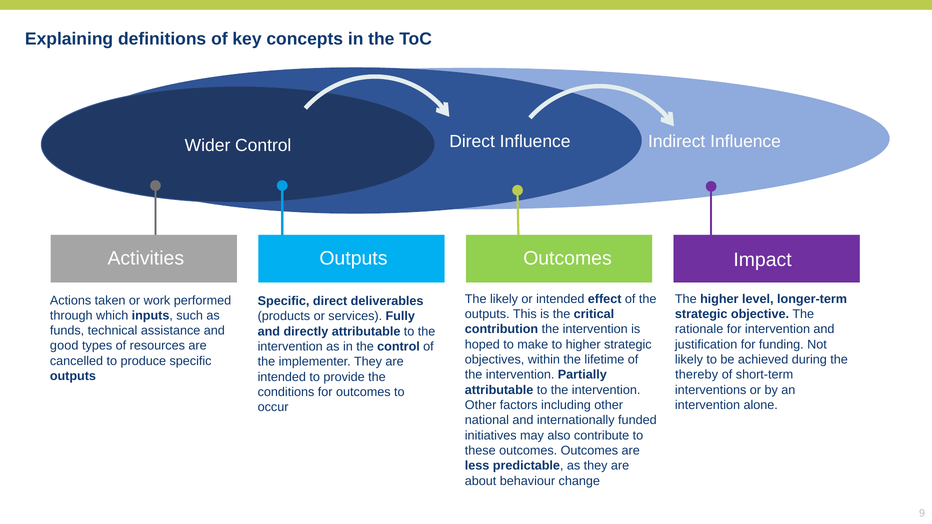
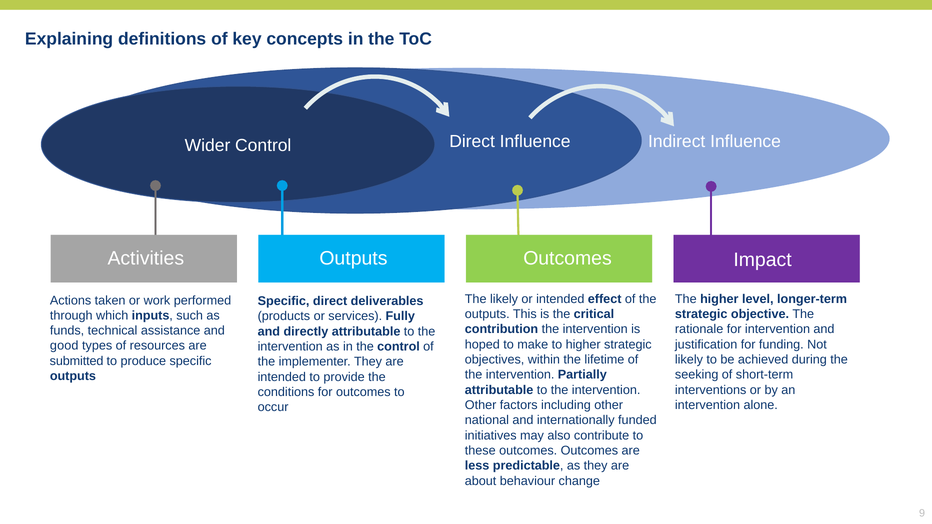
cancelled: cancelled -> submitted
thereby: thereby -> seeking
